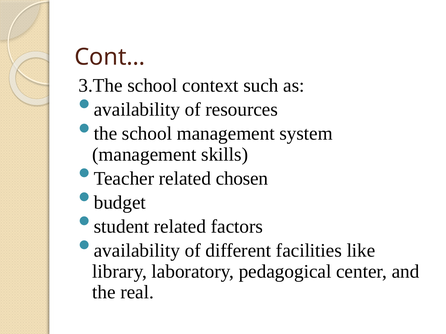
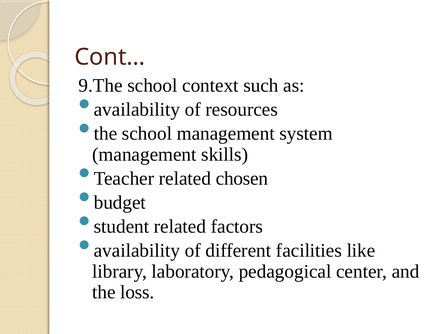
3.The: 3.The -> 9.The
real: real -> loss
